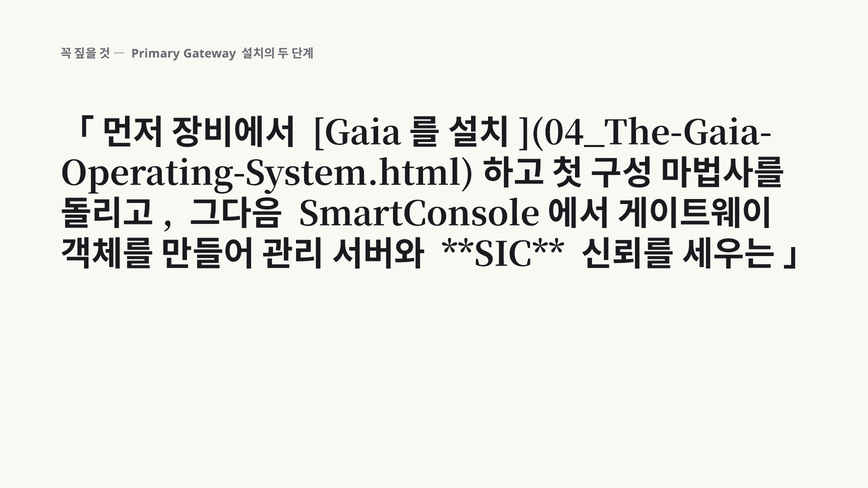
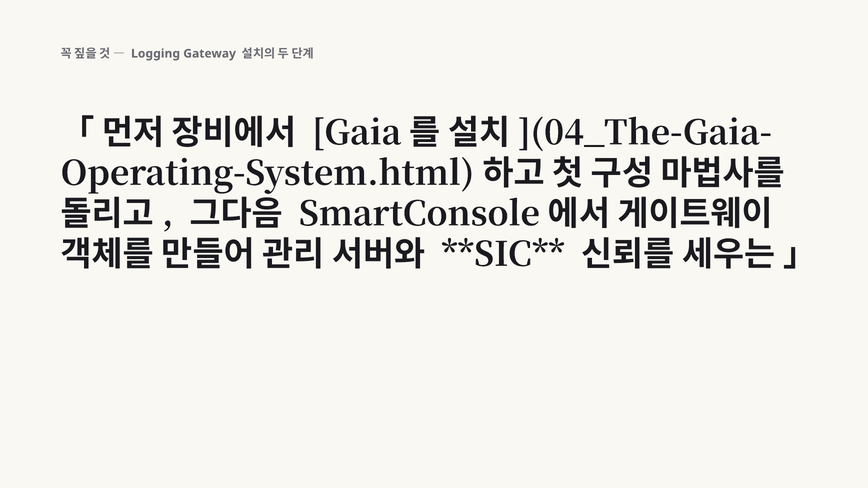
Primary: Primary -> Logging
